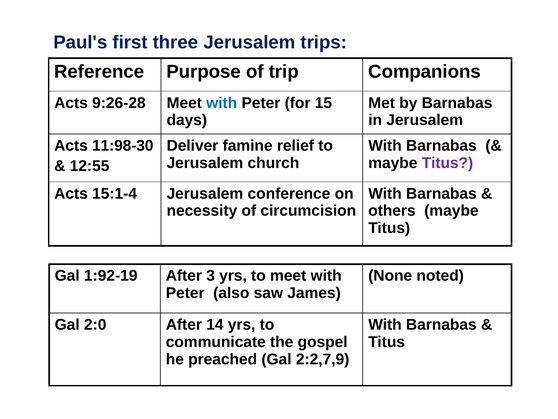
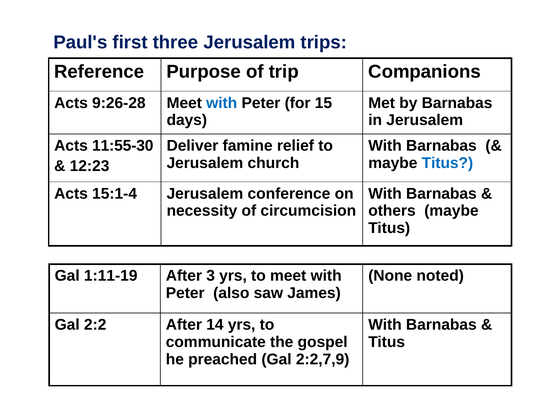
11:98-30: 11:98-30 -> 11:55-30
Titus at (447, 163) colour: purple -> blue
12:55: 12:55 -> 12:23
1:92-19: 1:92-19 -> 1:11-19
2:0: 2:0 -> 2:2
